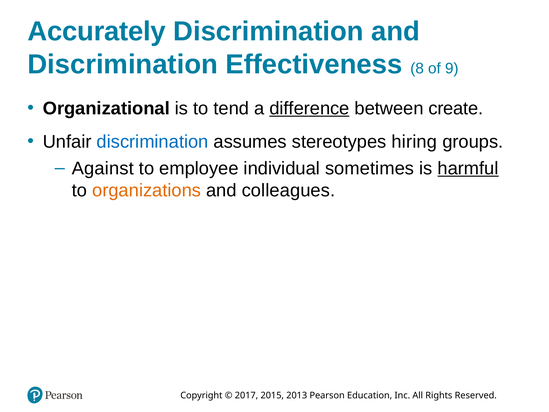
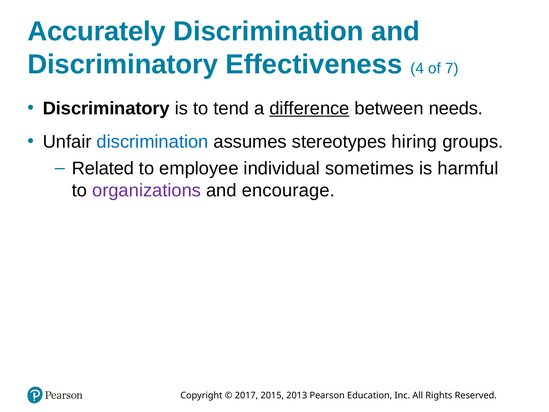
Discrimination at (123, 64): Discrimination -> Discriminatory
8: 8 -> 4
9: 9 -> 7
Organizational at (106, 108): Organizational -> Discriminatory
create: create -> needs
Against: Against -> Related
harmful underline: present -> none
organizations colour: orange -> purple
colleagues: colleagues -> encourage
